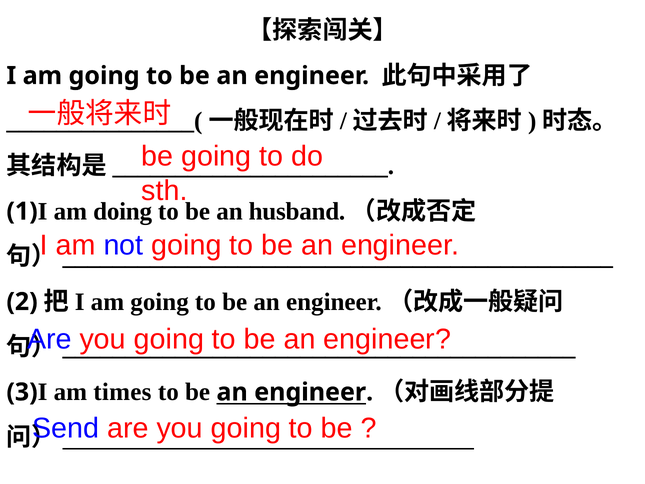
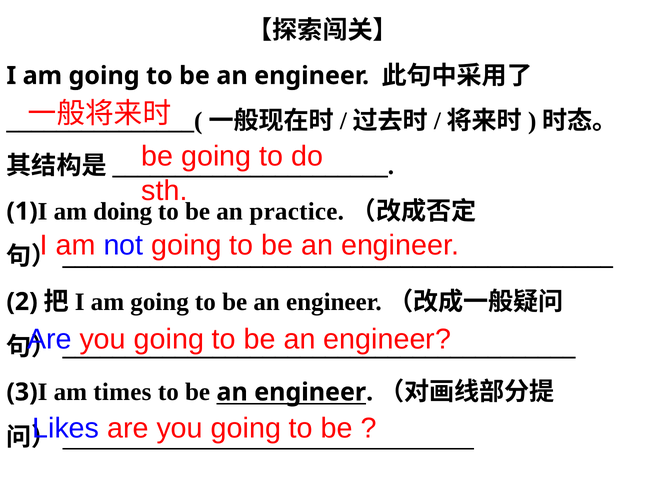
husband: husband -> practice
Send: Send -> Likes
